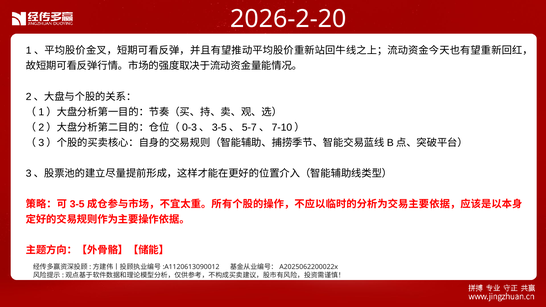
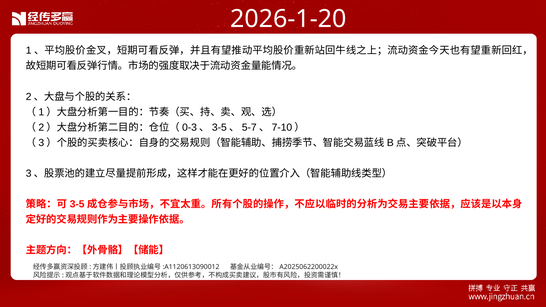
2026-2-20: 2026-2-20 -> 2026-1-20
